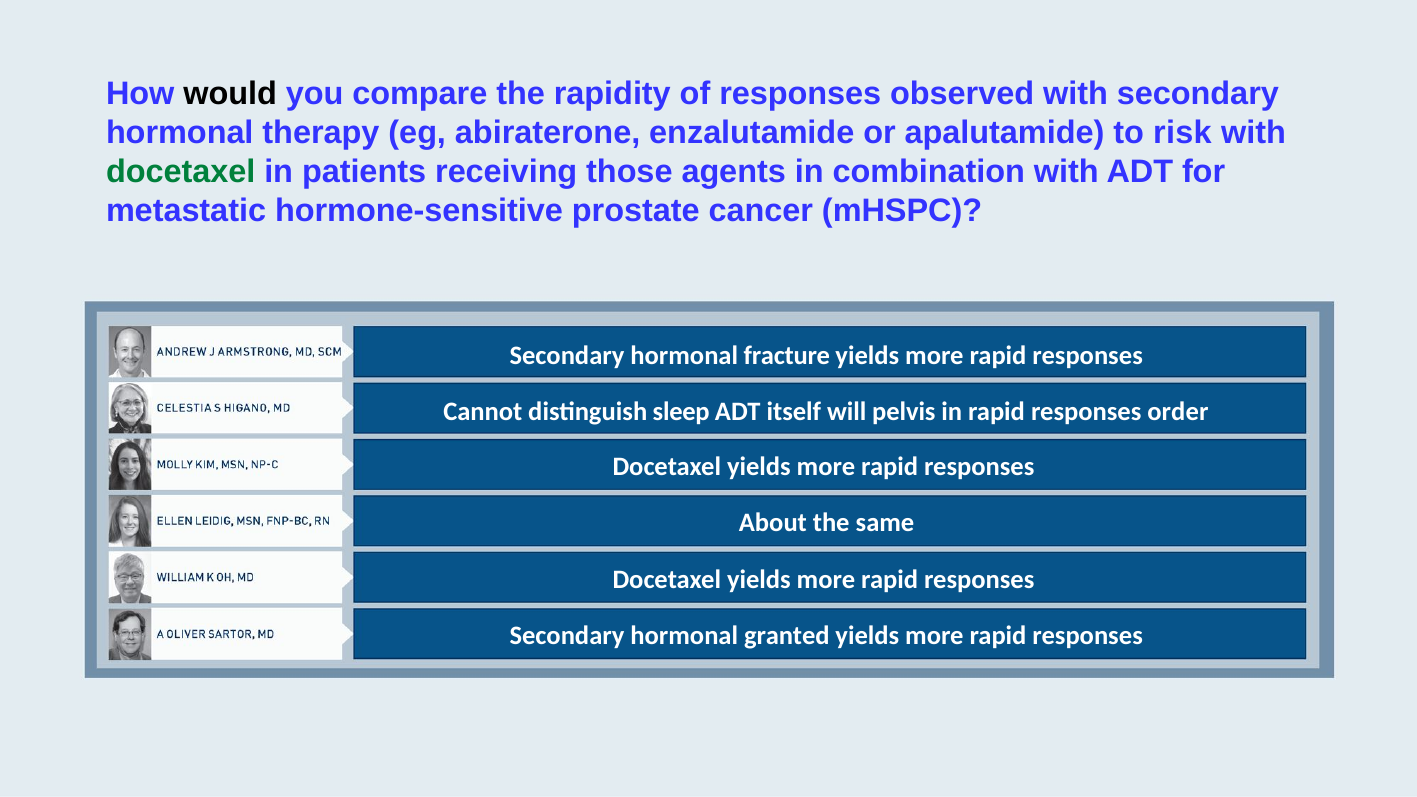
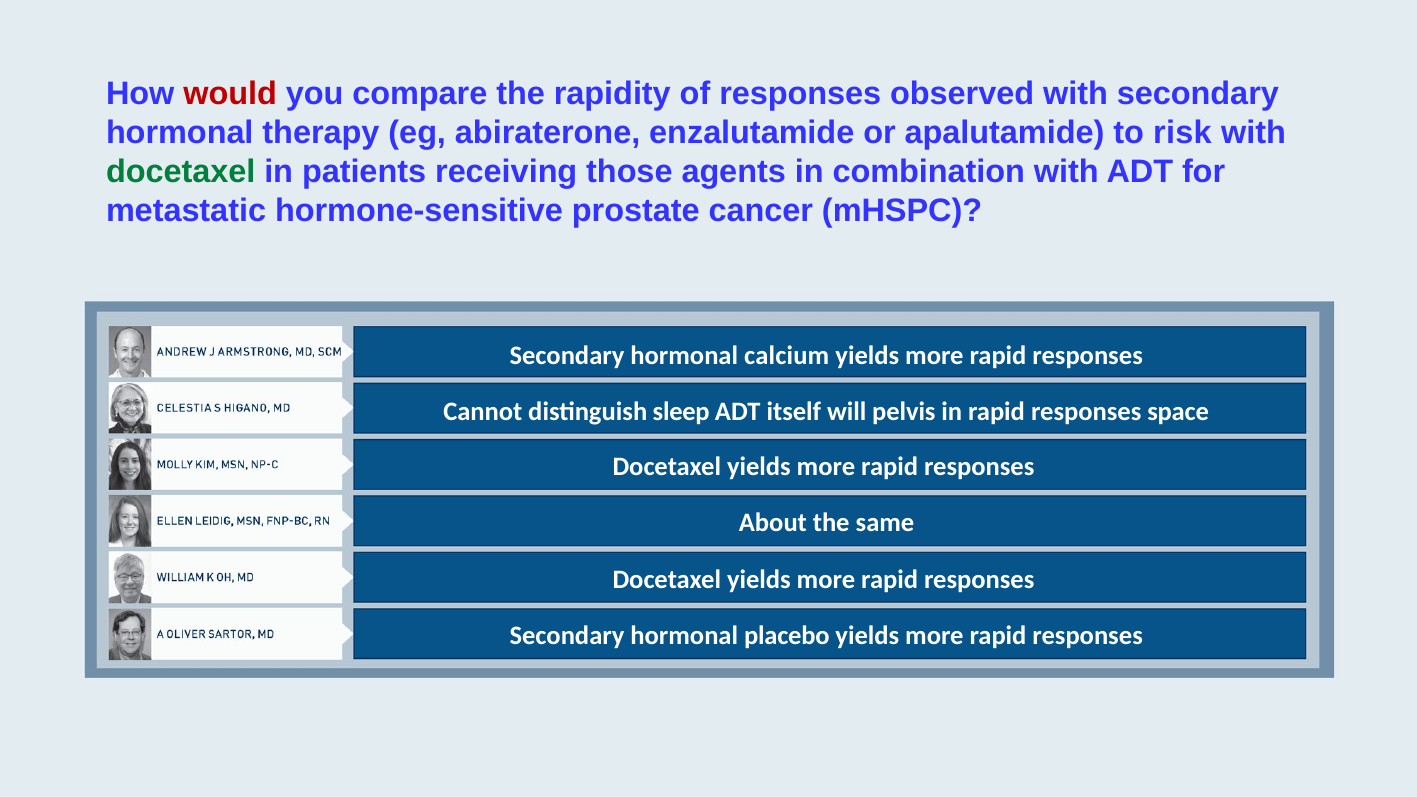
would colour: black -> red
fracture: fracture -> calcium
order: order -> space
granted: granted -> placebo
